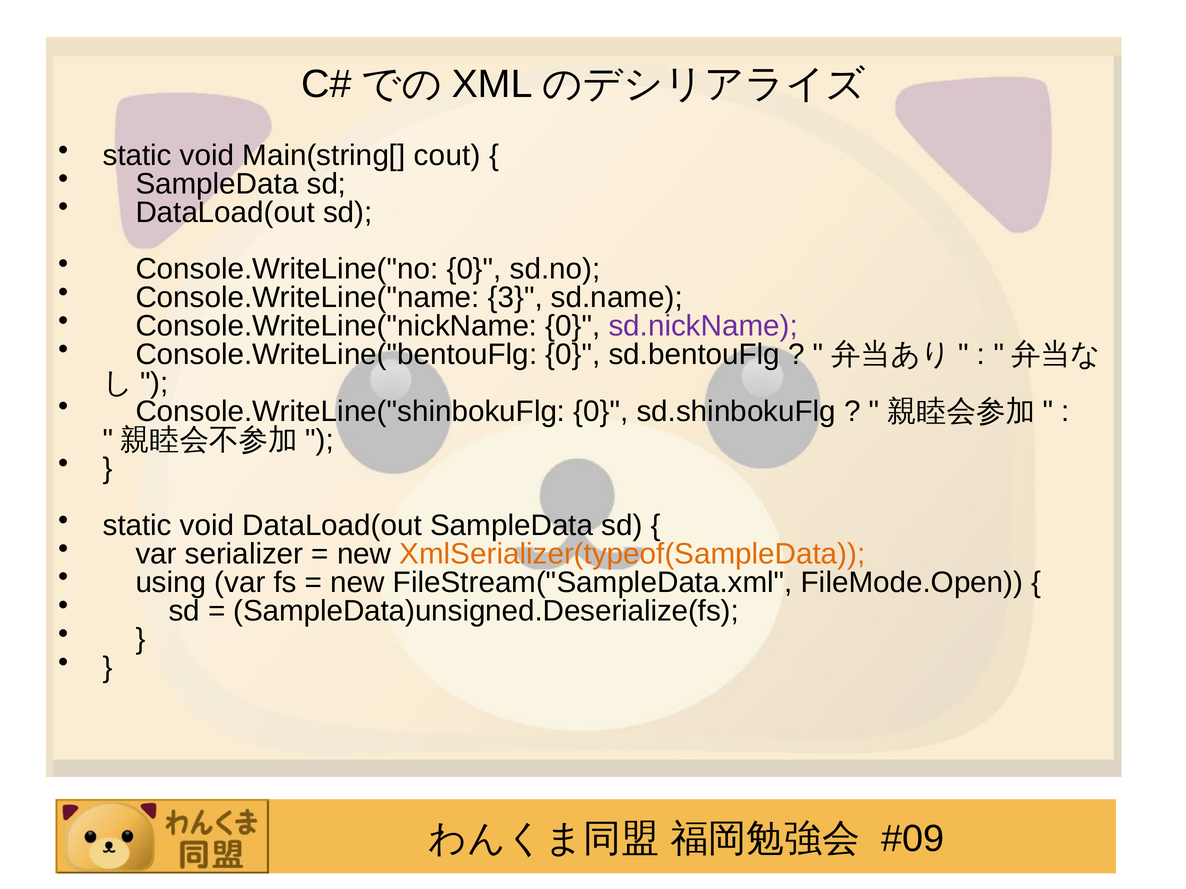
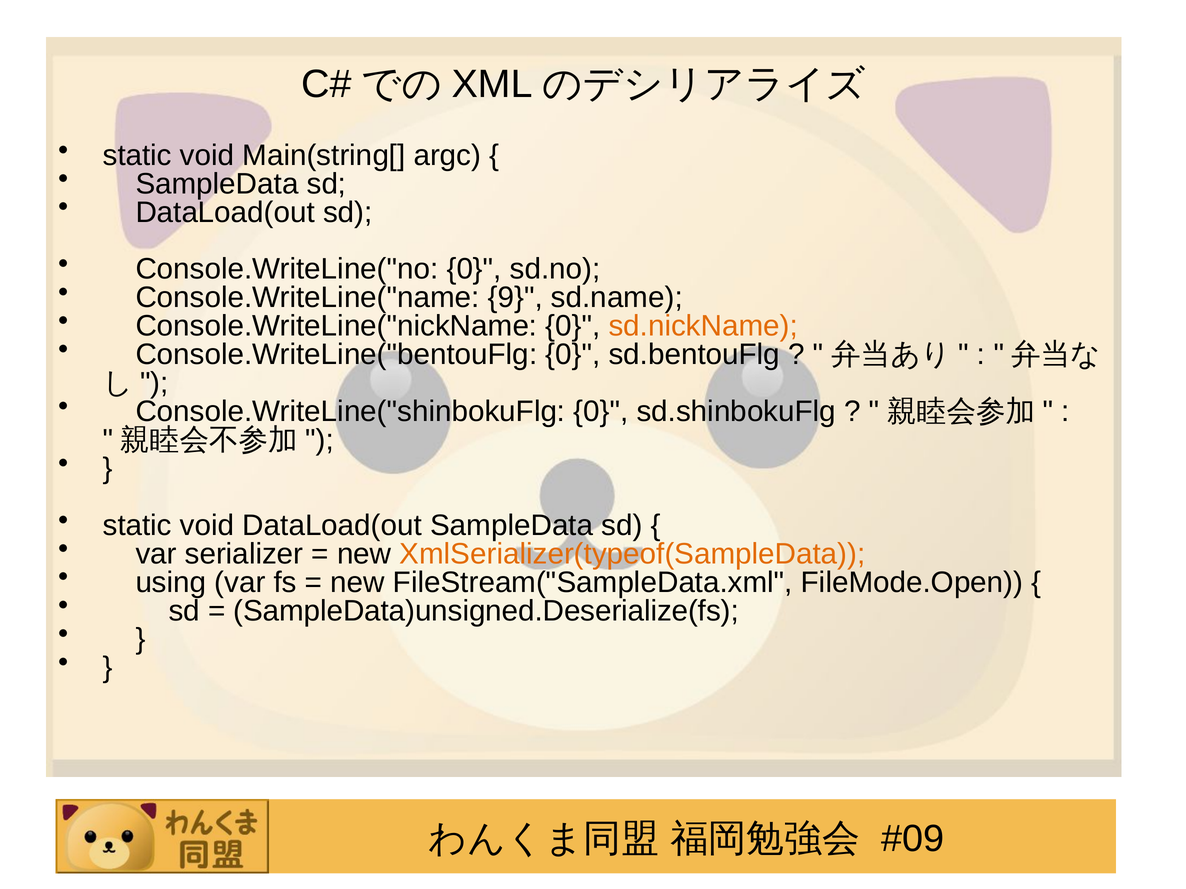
cout: cout -> argc
3: 3 -> 9
sd.nickName colour: purple -> orange
